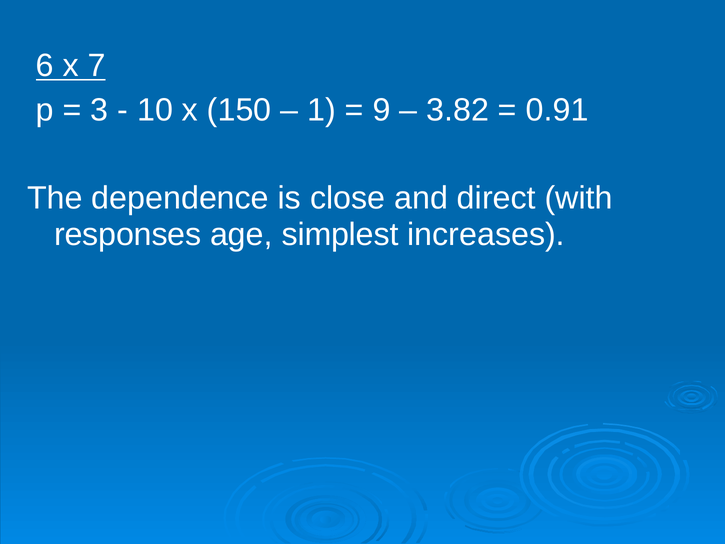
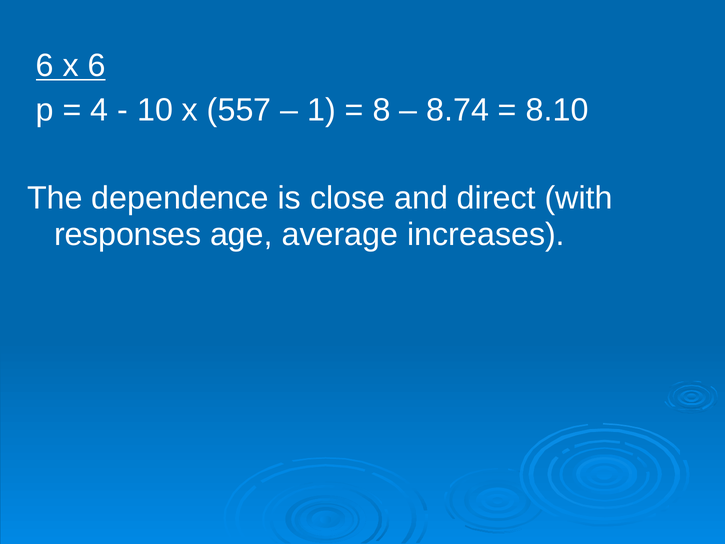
x 7: 7 -> 6
3: 3 -> 4
150: 150 -> 557
9: 9 -> 8
3.82: 3.82 -> 8.74
0.91: 0.91 -> 8.10
simplest: simplest -> average
